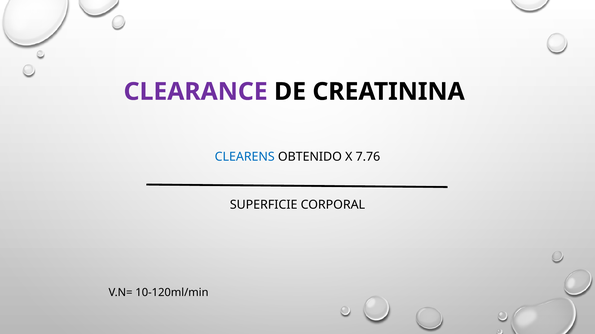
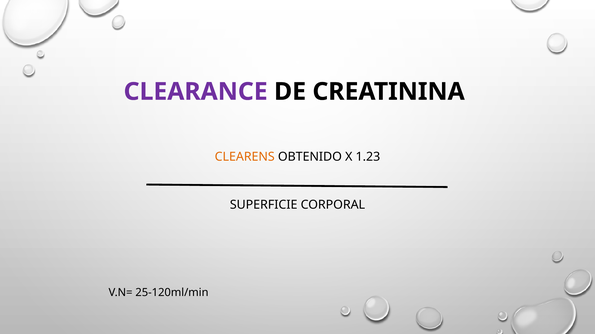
CLEARENS colour: blue -> orange
7.76: 7.76 -> 1.23
10-120ml/min: 10-120ml/min -> 25-120ml/min
